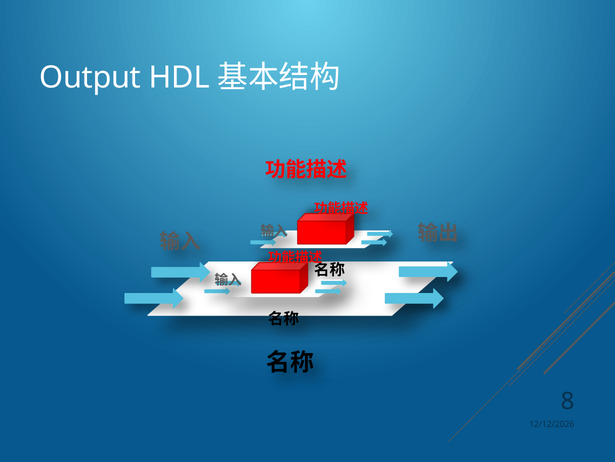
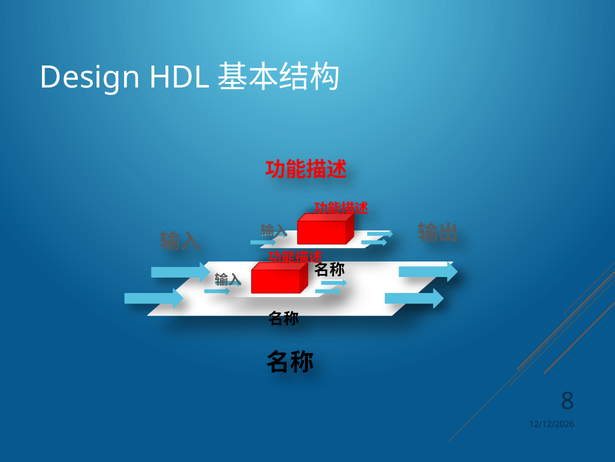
Output: Output -> Design
